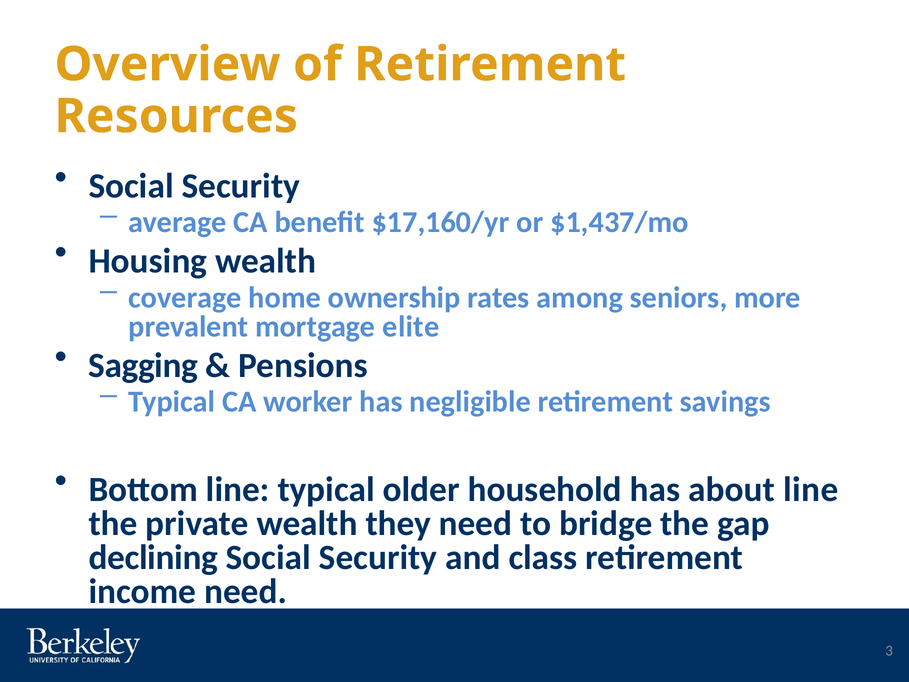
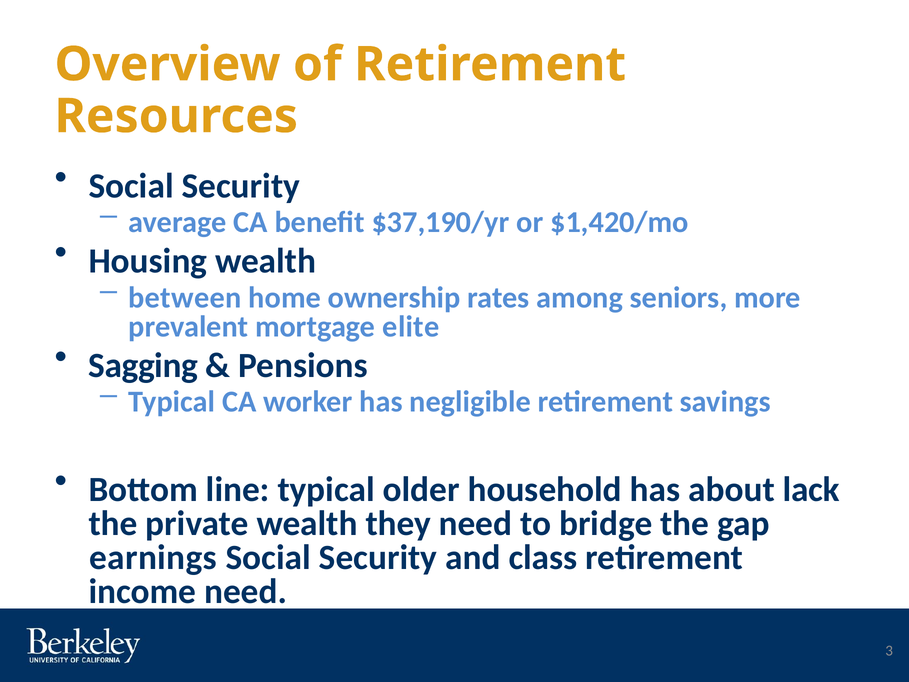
$17,160/yr: $17,160/yr -> $37,190/yr
$1,437/mo: $1,437/mo -> $1,420/mo
coverage: coverage -> between
about line: line -> lack
declining: declining -> earnings
